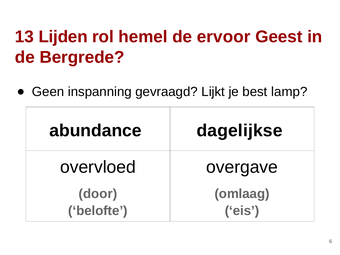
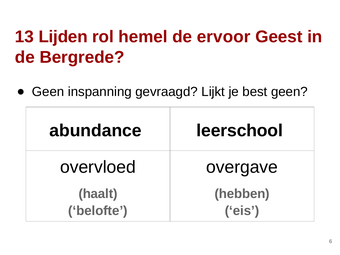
best lamp: lamp -> geen
dagelijkse: dagelijkse -> leerschool
door: door -> haalt
omlaag: omlaag -> hebben
